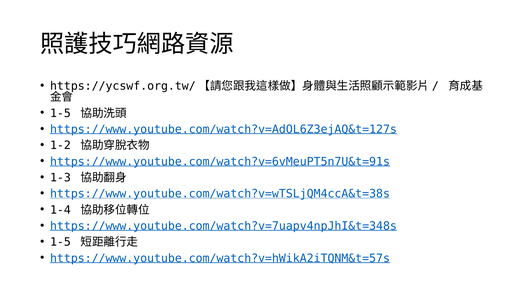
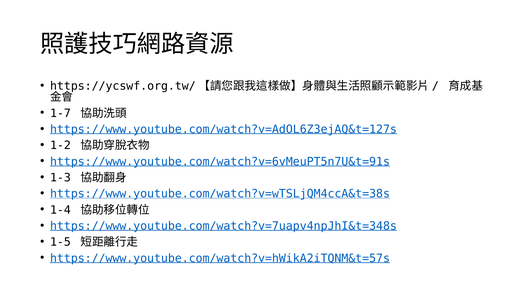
1-5 at (60, 113): 1-5 -> 1-7
